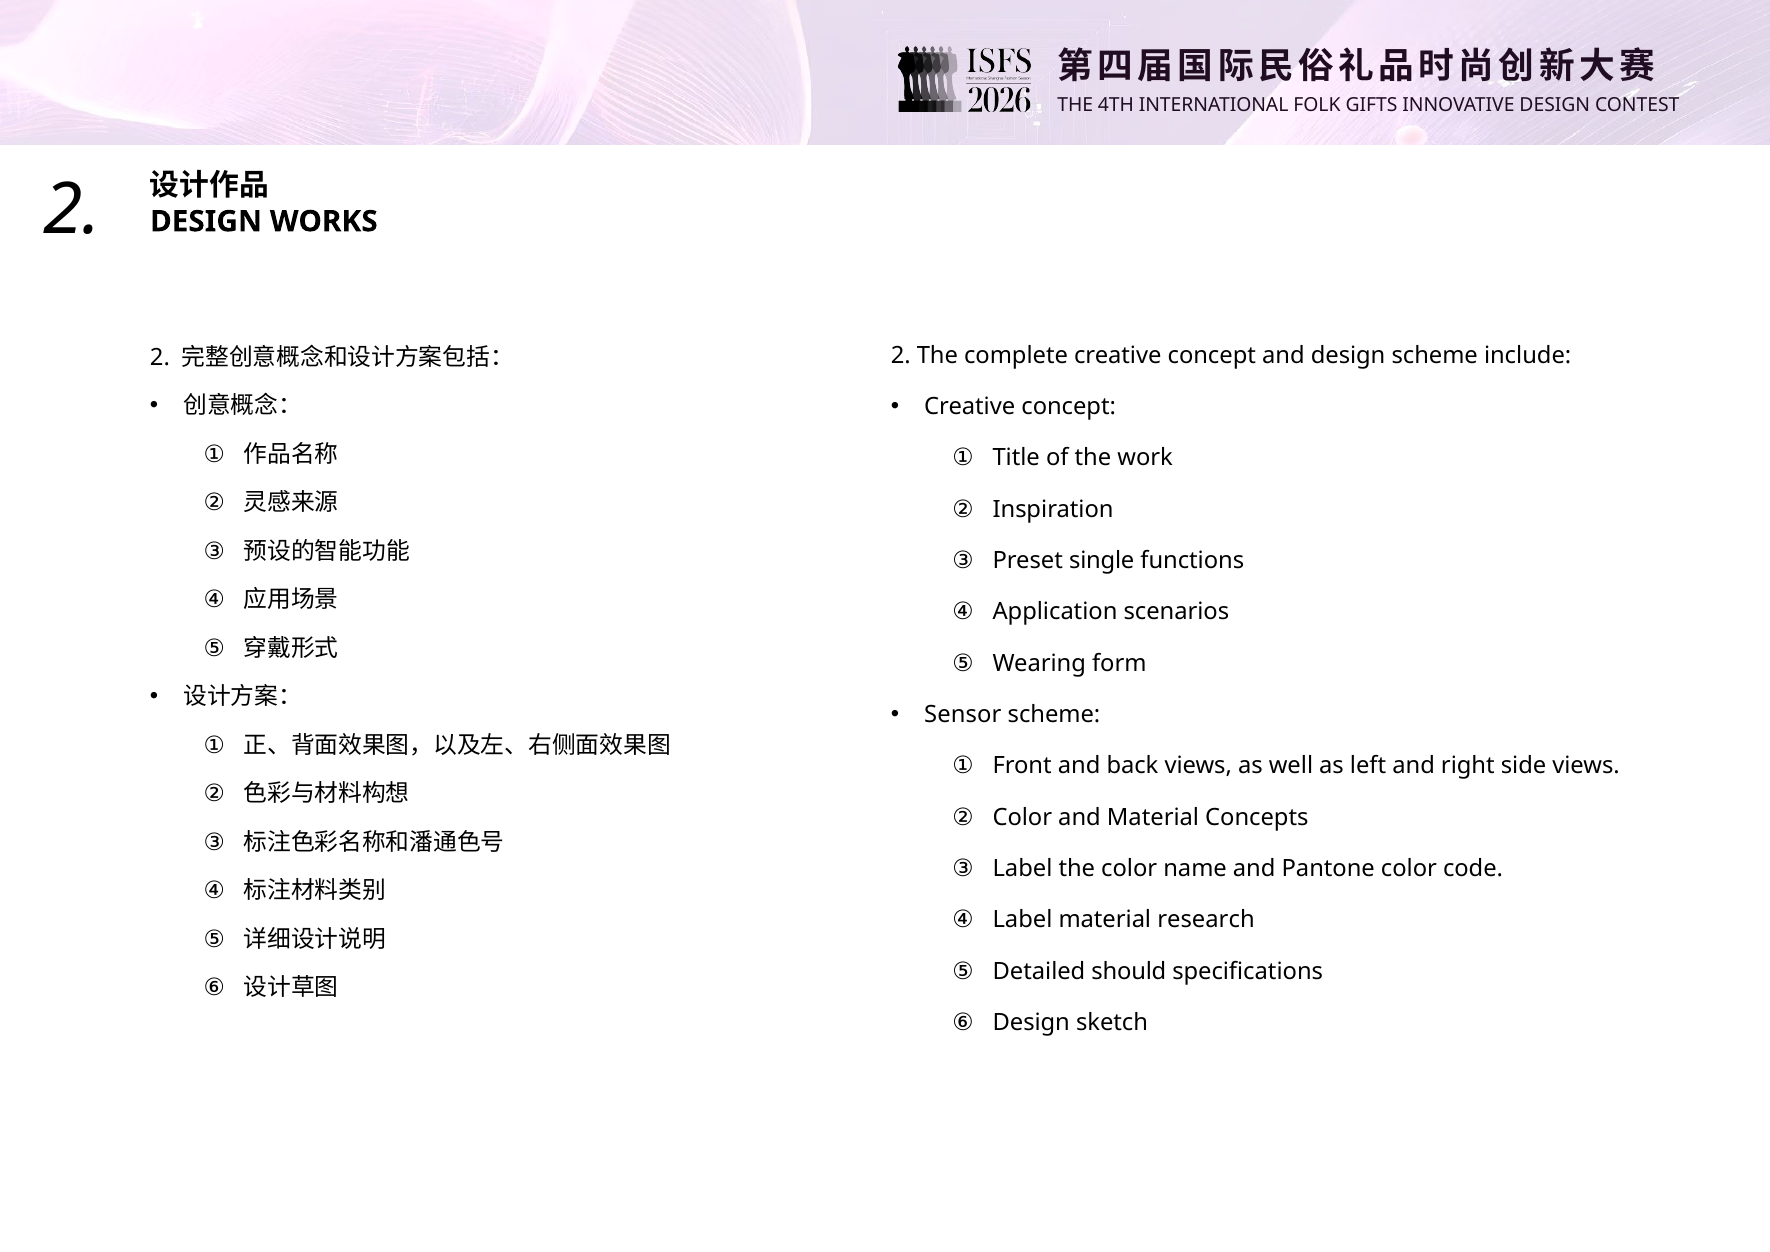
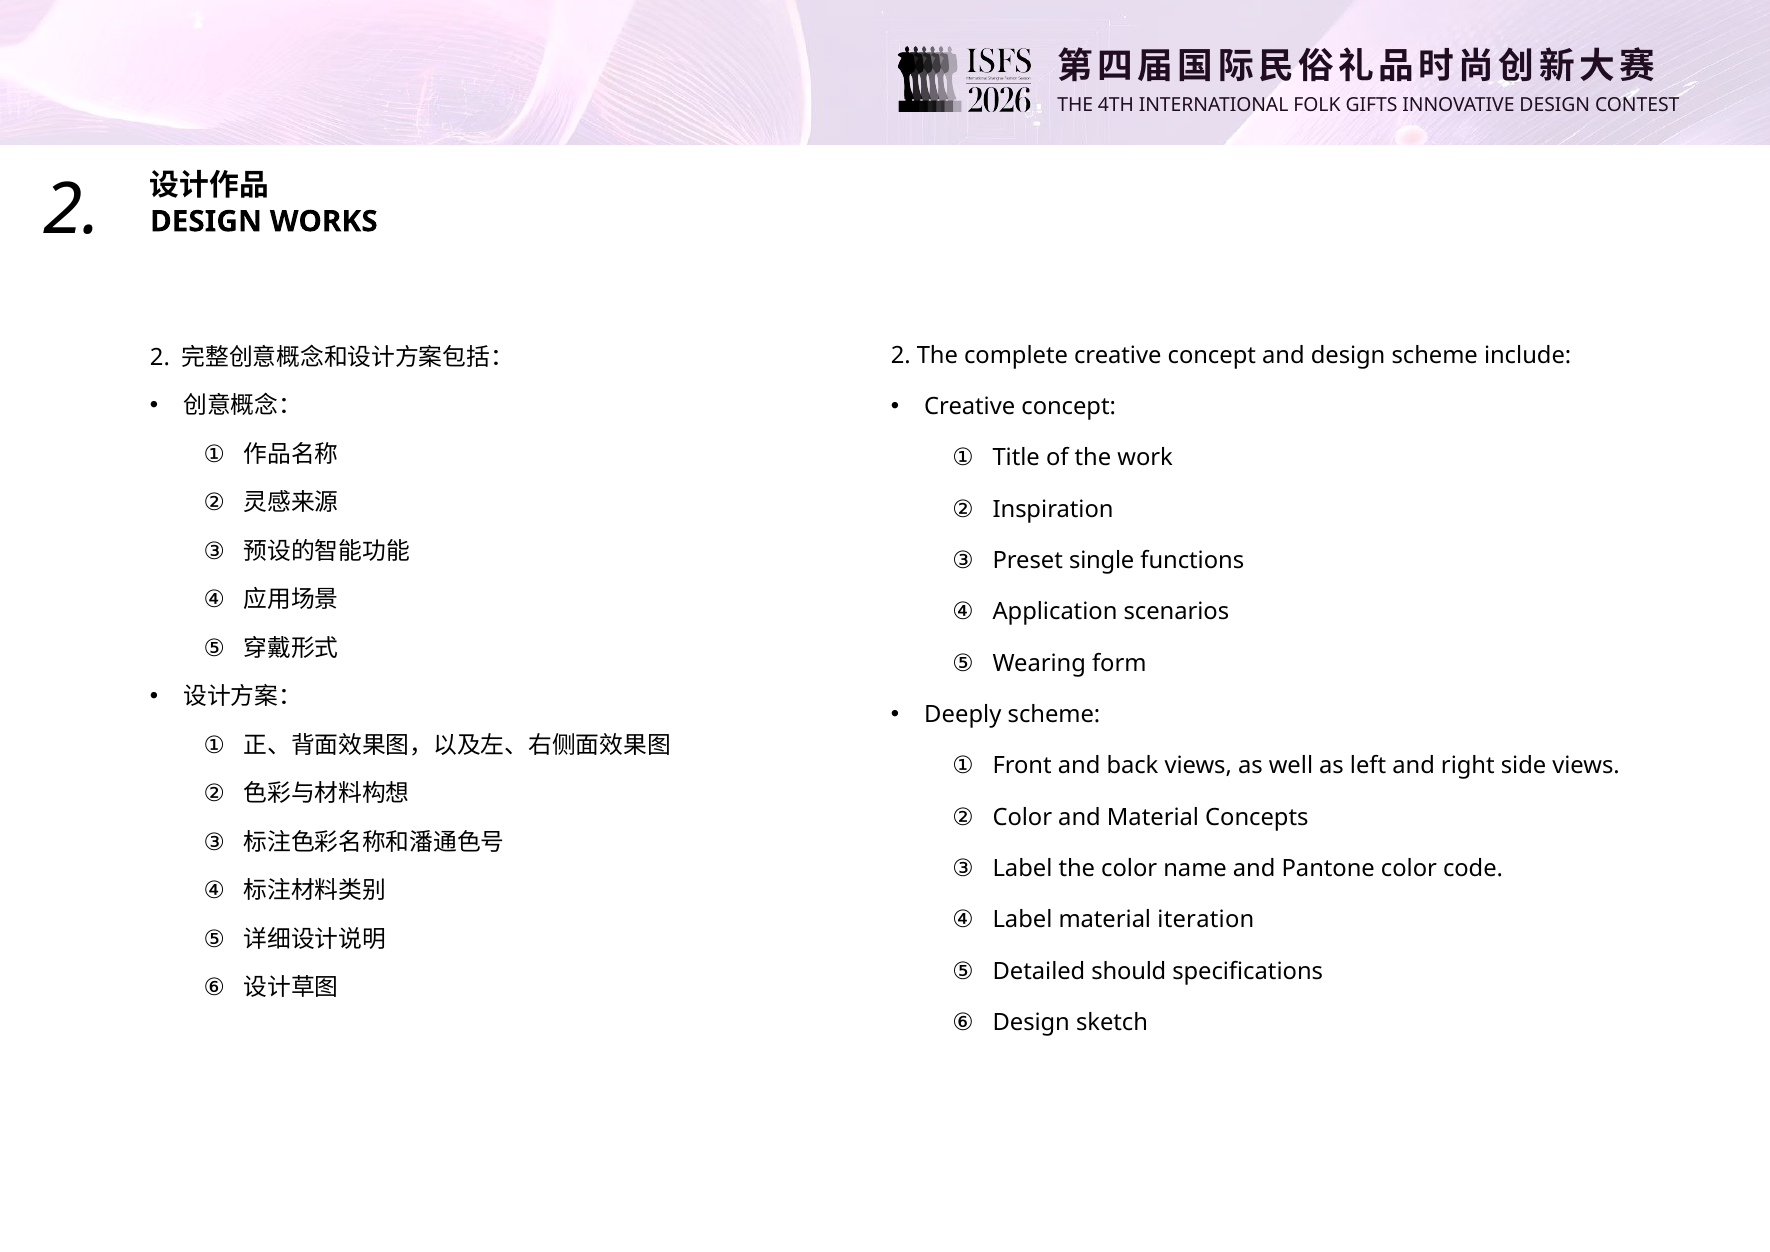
Sensor: Sensor -> Deeply
research: research -> iteration
